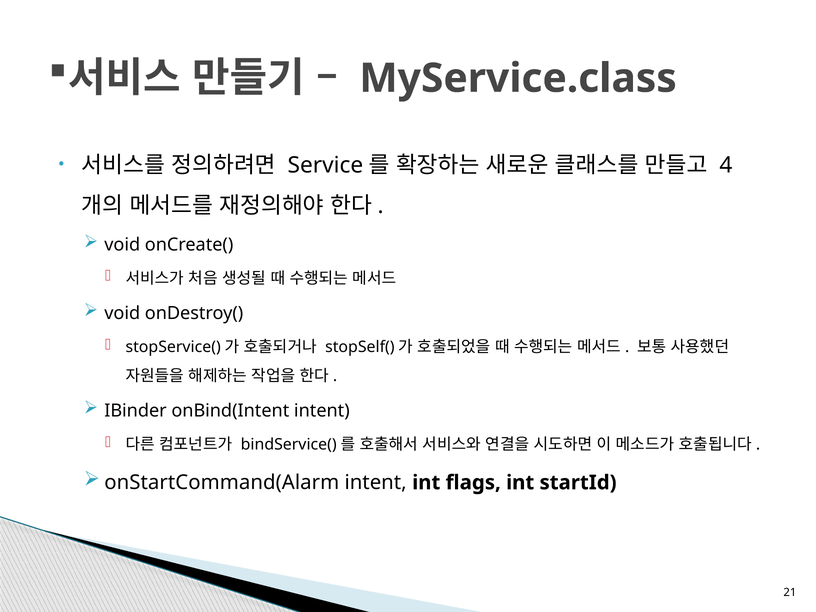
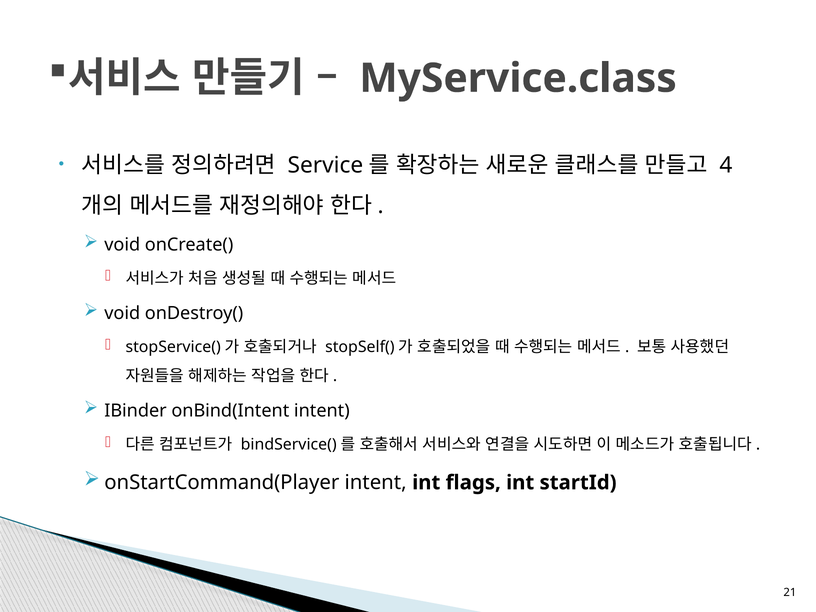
onStartCommand(Alarm: onStartCommand(Alarm -> onStartCommand(Player
